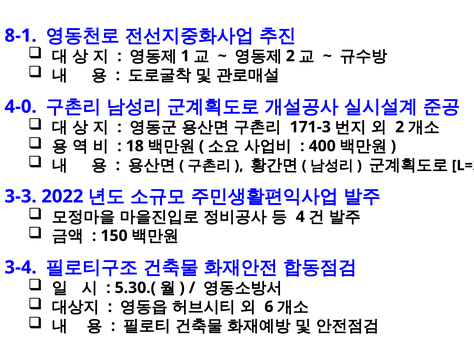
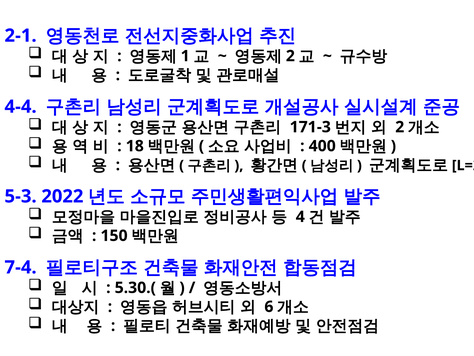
8-1: 8-1 -> 2-1
4-0: 4-0 -> 4-4
3-3: 3-3 -> 5-3
3-4: 3-4 -> 7-4
